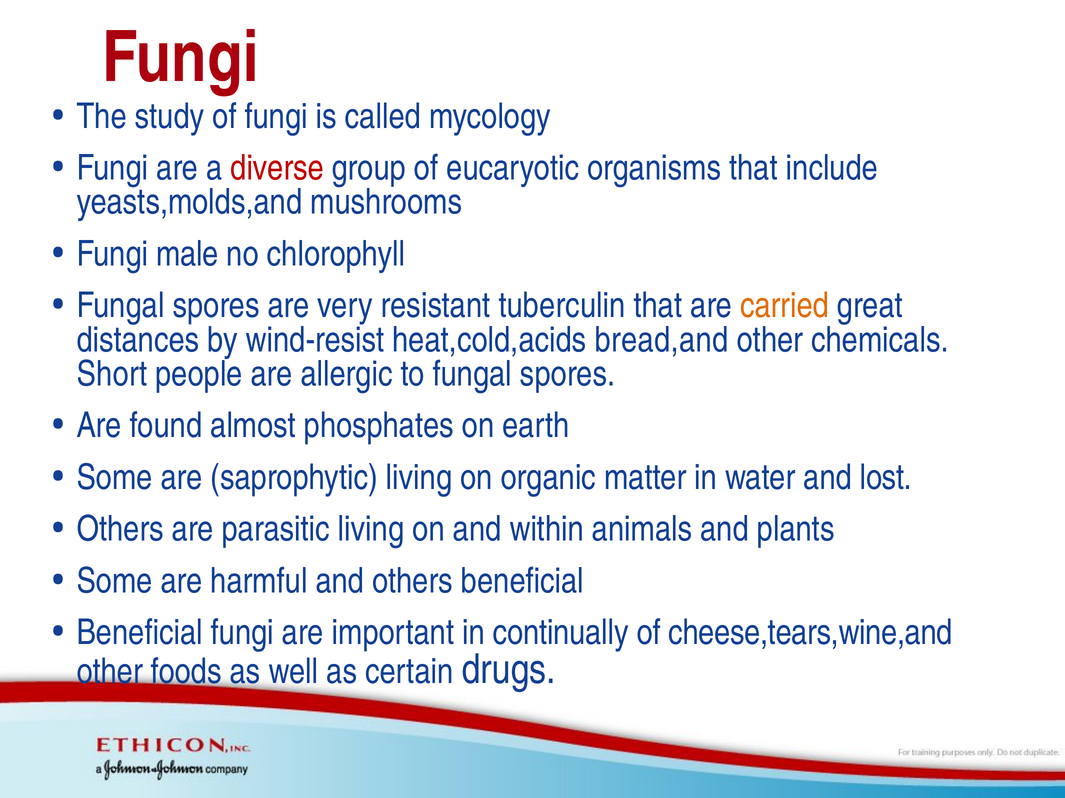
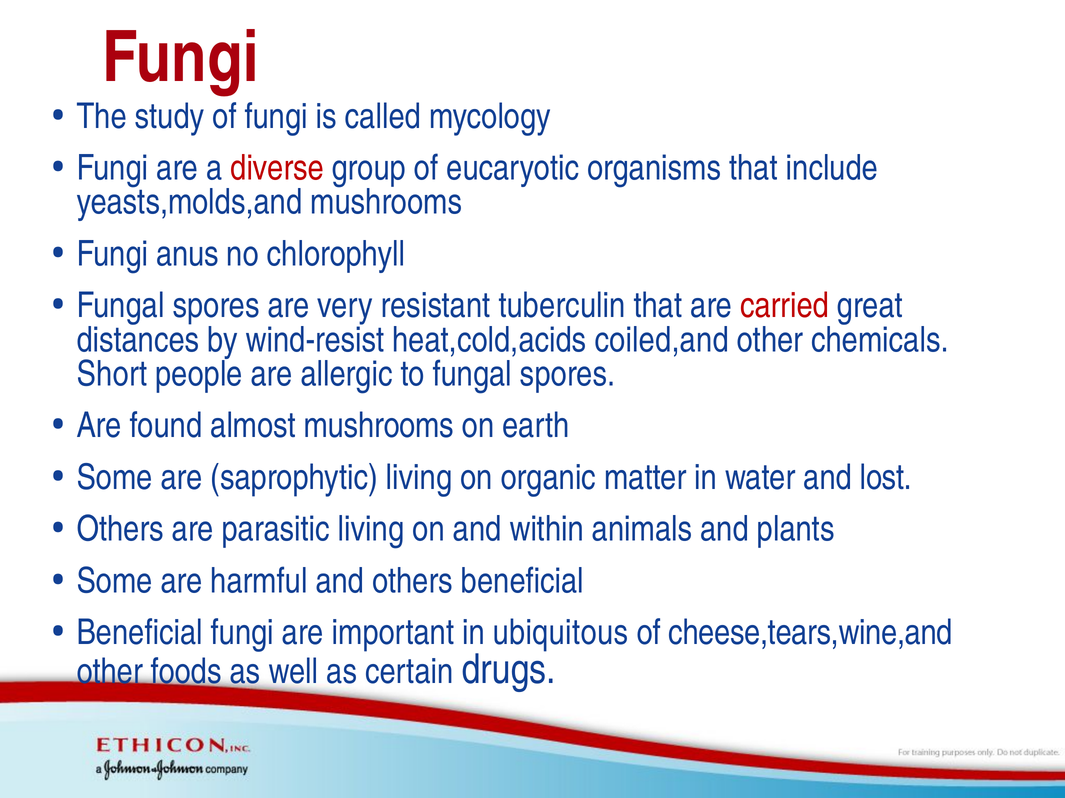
male: male -> anus
carried colour: orange -> red
bread,and: bread,and -> coiled,and
almost phosphates: phosphates -> mushrooms
continually: continually -> ubiquitous
